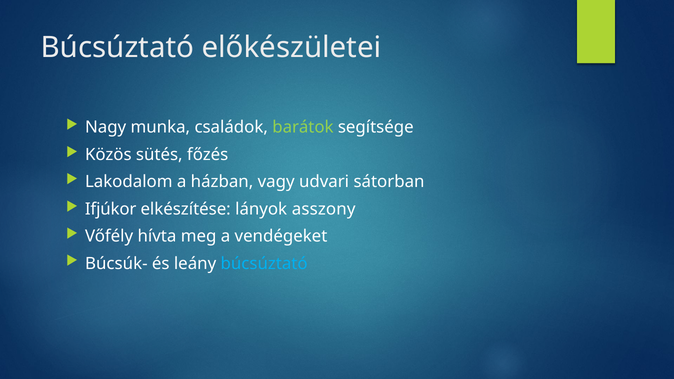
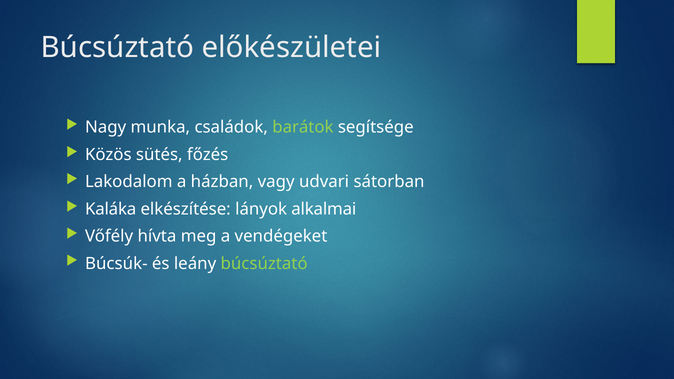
Ifjúkor: Ifjúkor -> Kaláka
asszony: asszony -> alkalmai
búcsúztató at (264, 264) colour: light blue -> light green
